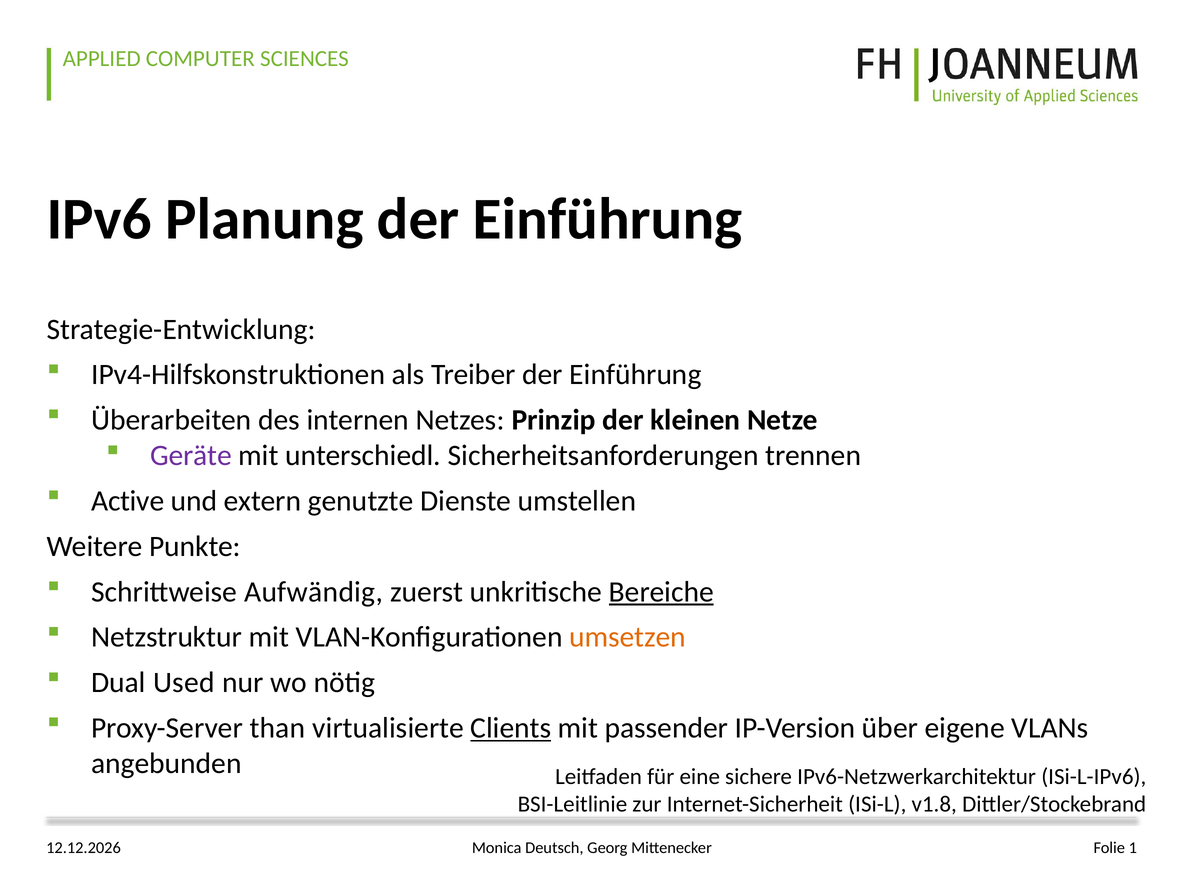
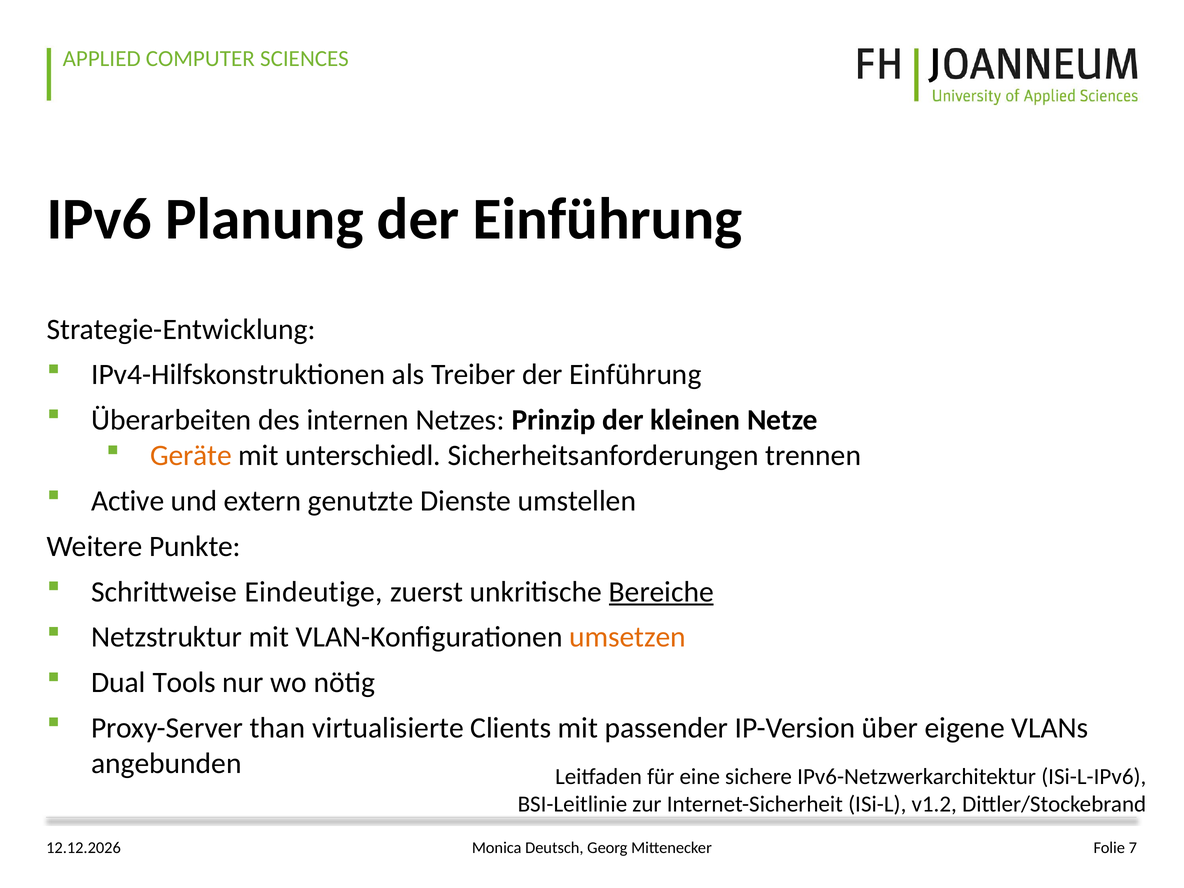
Geräte colour: purple -> orange
Aufwändig: Aufwändig -> Eindeutige
Used: Used -> Tools
Clients underline: present -> none
v1.8: v1.8 -> v1.2
1: 1 -> 7
